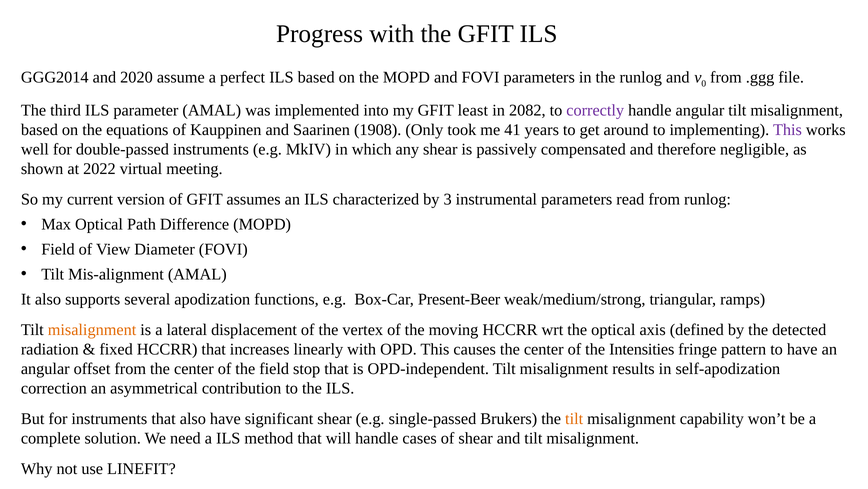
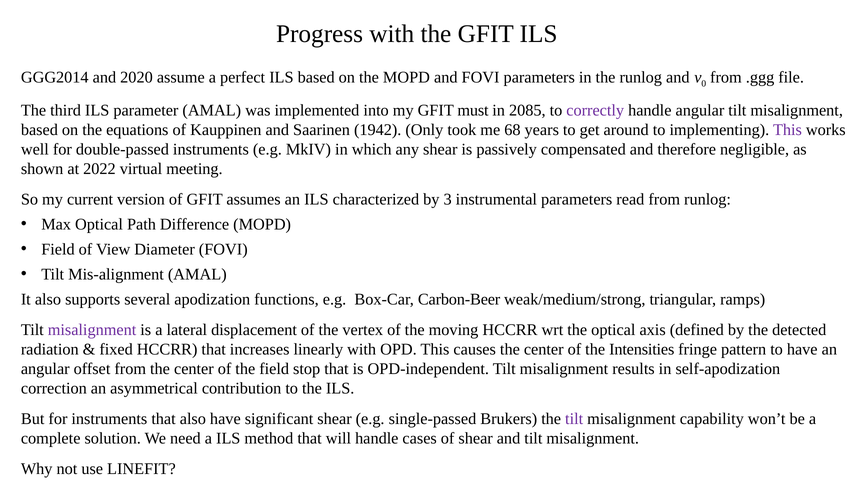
least: least -> must
2082: 2082 -> 2085
1908: 1908 -> 1942
41: 41 -> 68
Present-Beer: Present-Beer -> Carbon-Beer
misalignment at (92, 329) colour: orange -> purple
tilt at (574, 418) colour: orange -> purple
